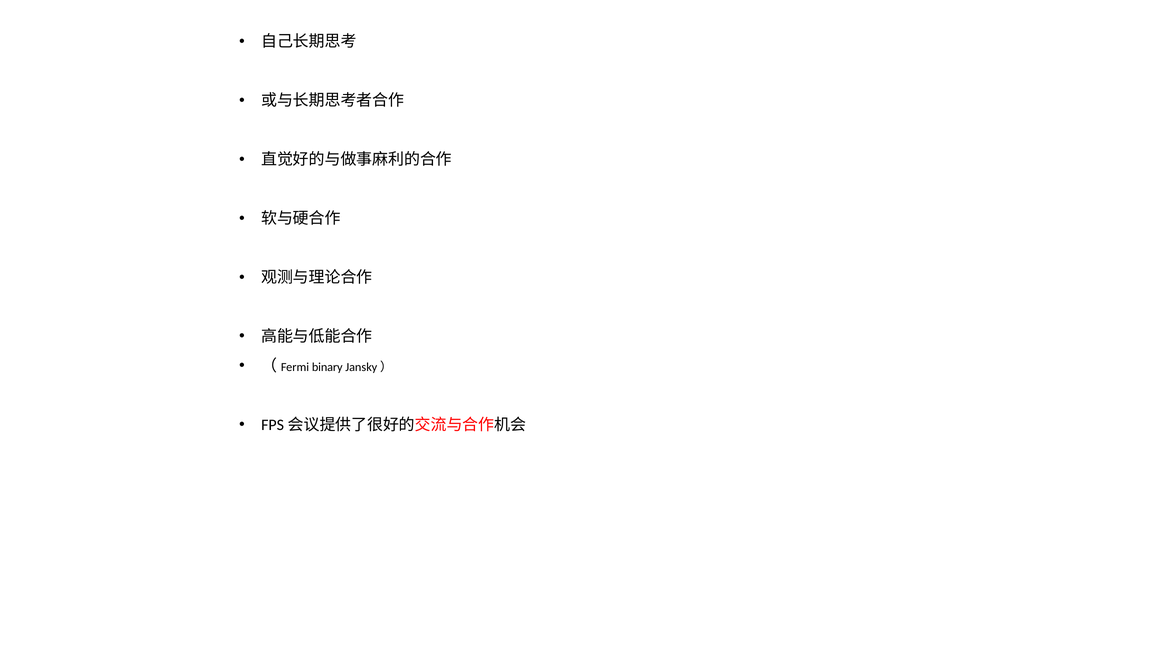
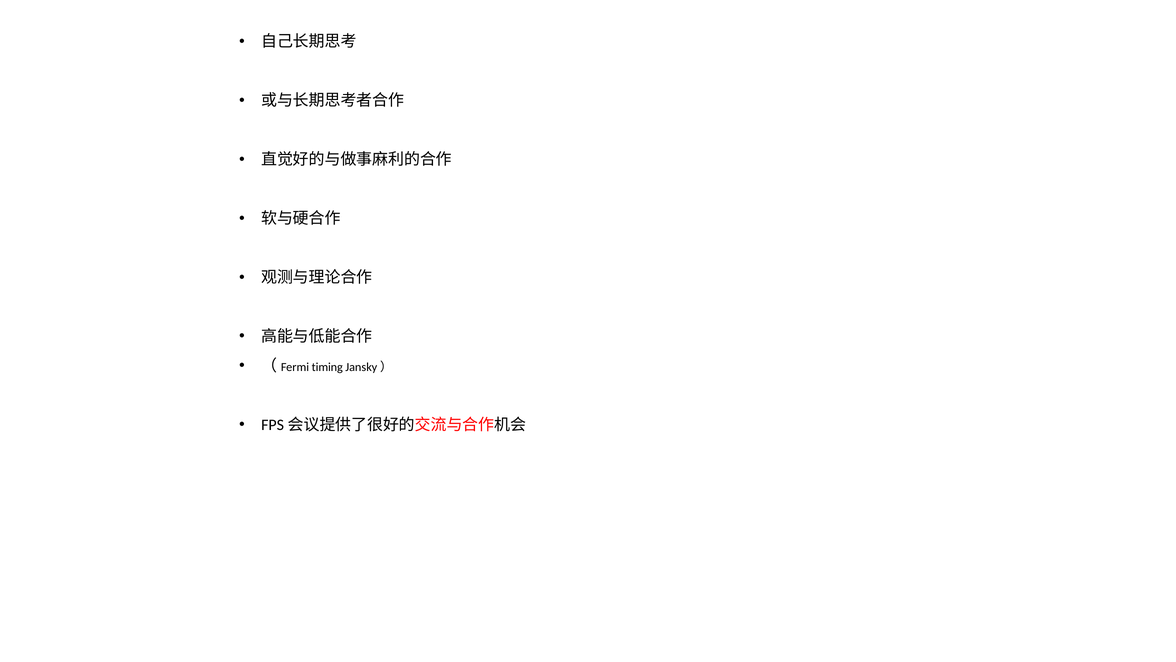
binary: binary -> timing
